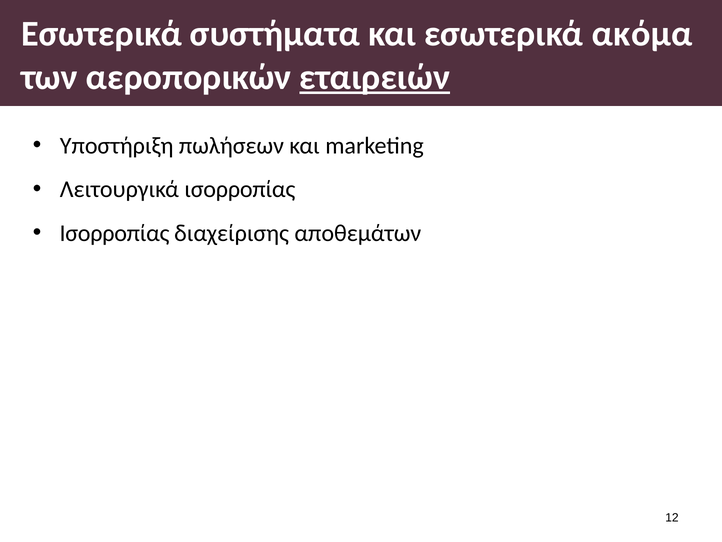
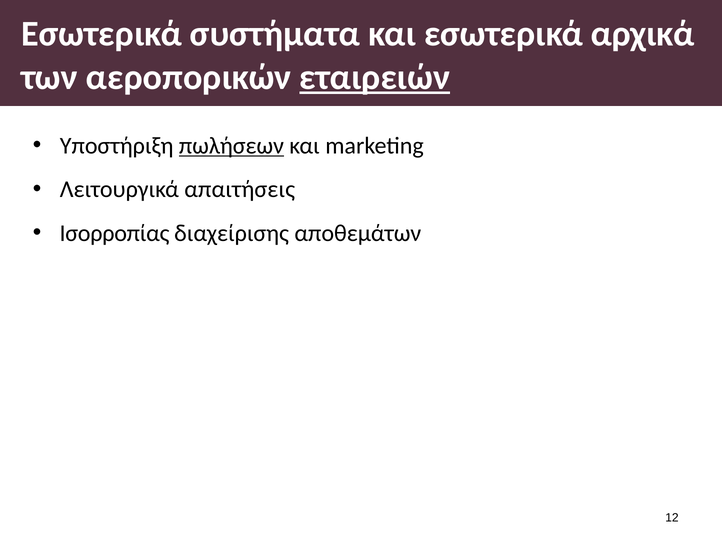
ακόμα: ακόμα -> αρχικά
πωλήσεων underline: none -> present
Λειτουργικά ισορροπίας: ισορροπίας -> απαιτήσεις
